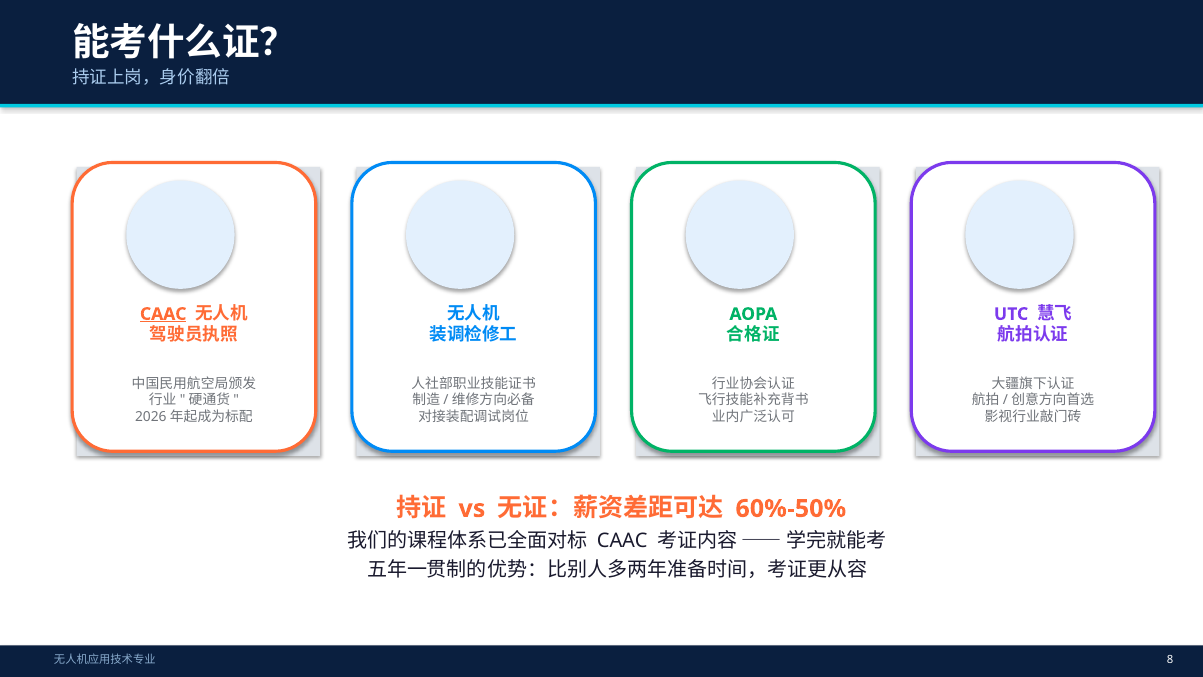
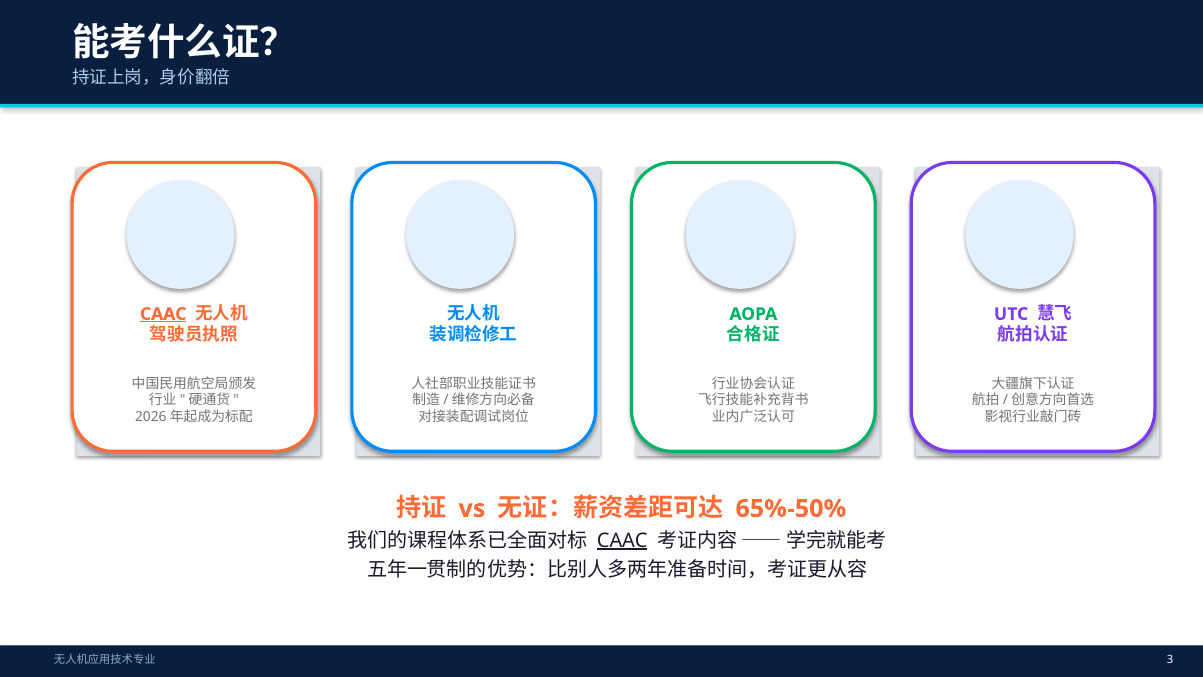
60%-50%: 60%-50% -> 65%-50%
CAAC at (622, 540) underline: none -> present
8: 8 -> 3
